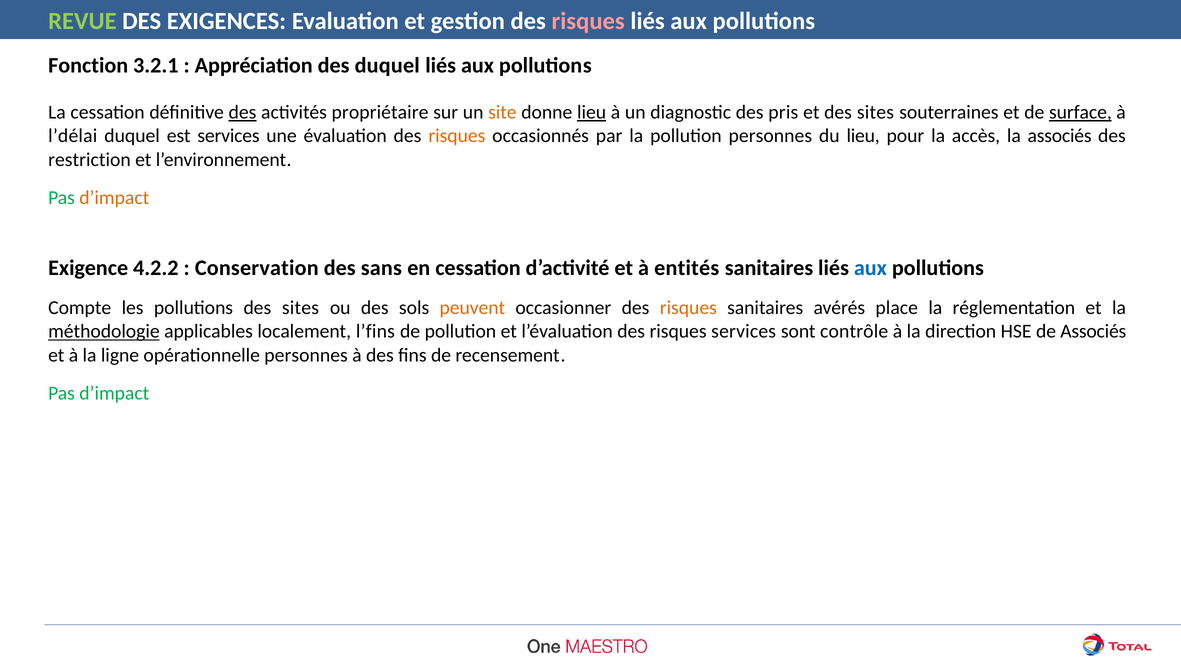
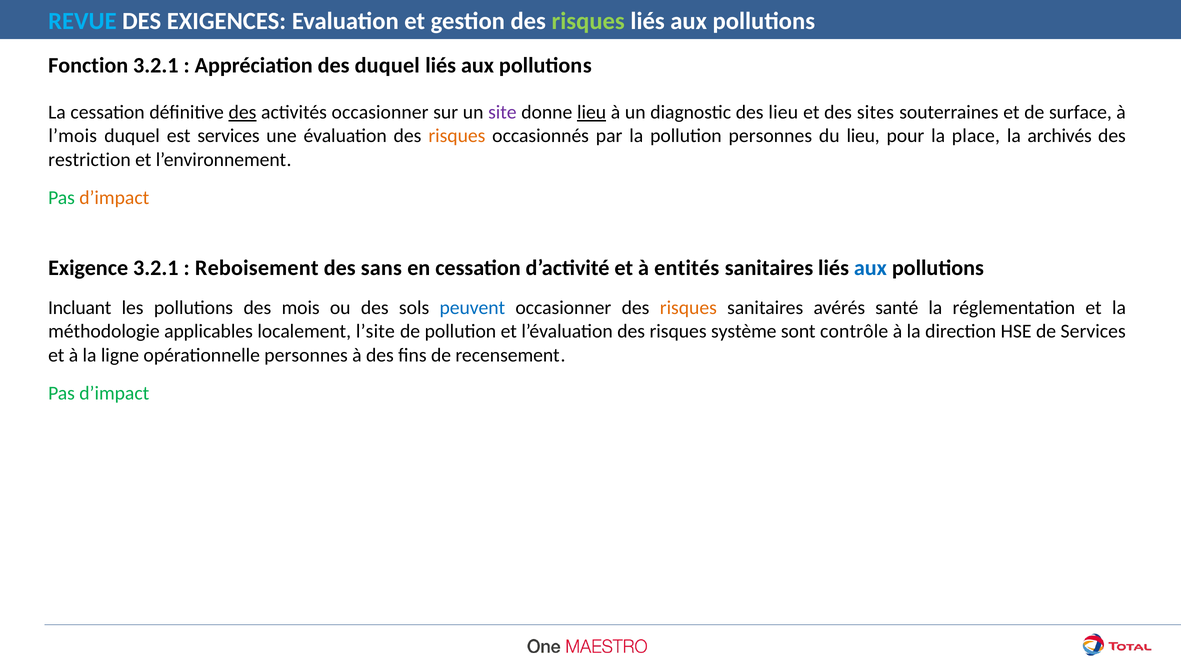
REVUE colour: light green -> light blue
risques at (588, 21) colour: pink -> light green
activités propriétaire: propriétaire -> occasionner
site colour: orange -> purple
des pris: pris -> lieu
surface underline: present -> none
l’délai: l’délai -> l’mois
accès: accès -> place
la associés: associés -> archivés
Exigence 4.2.2: 4.2.2 -> 3.2.1
Conservation: Conservation -> Reboisement
Compte: Compte -> Incluant
pollutions des sites: sites -> mois
peuvent colour: orange -> blue
place: place -> santé
méthodologie underline: present -> none
l’fins: l’fins -> l’site
risques services: services -> système
de Associés: Associés -> Services
